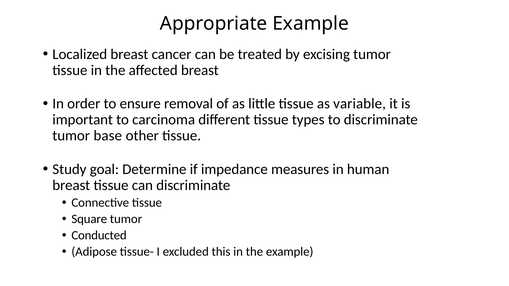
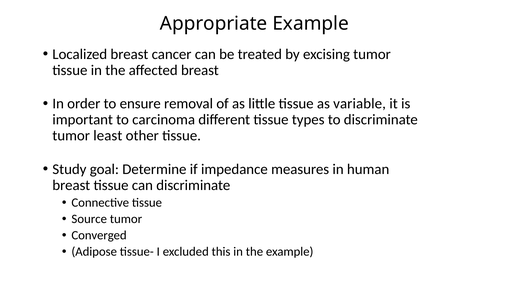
base: base -> least
Square: Square -> Source
Conducted: Conducted -> Converged
